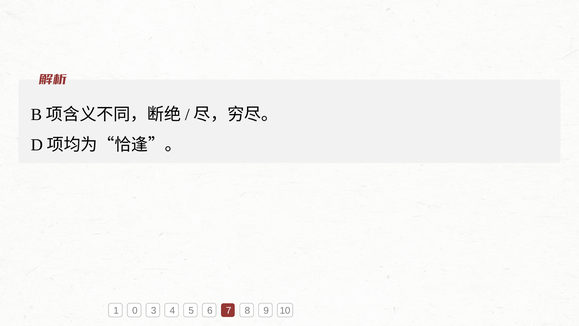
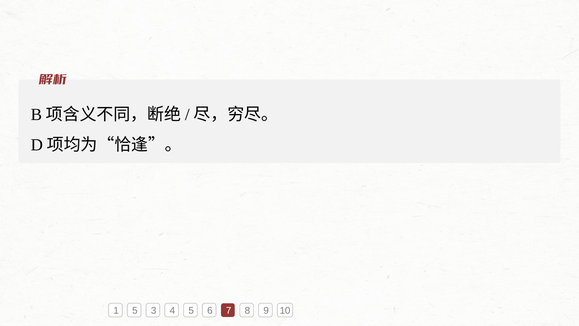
1 0: 0 -> 5
